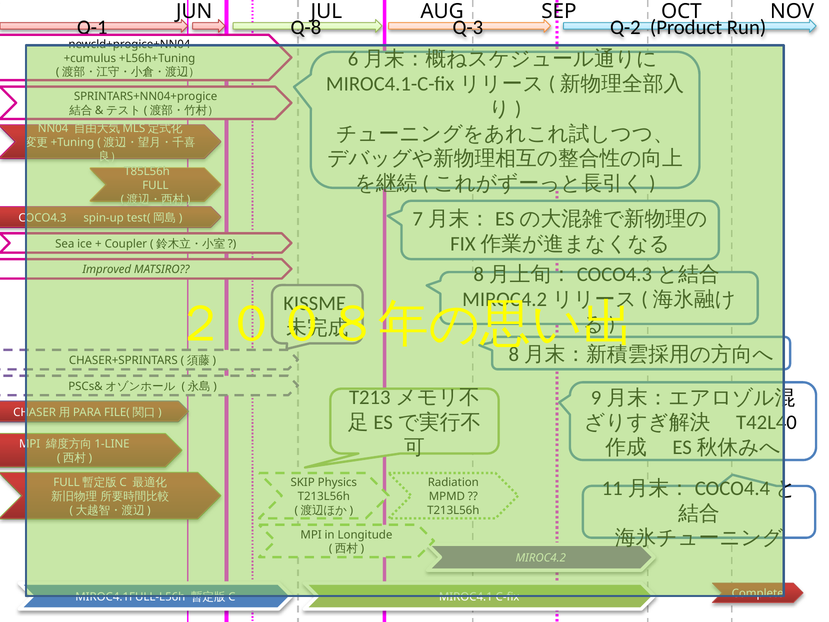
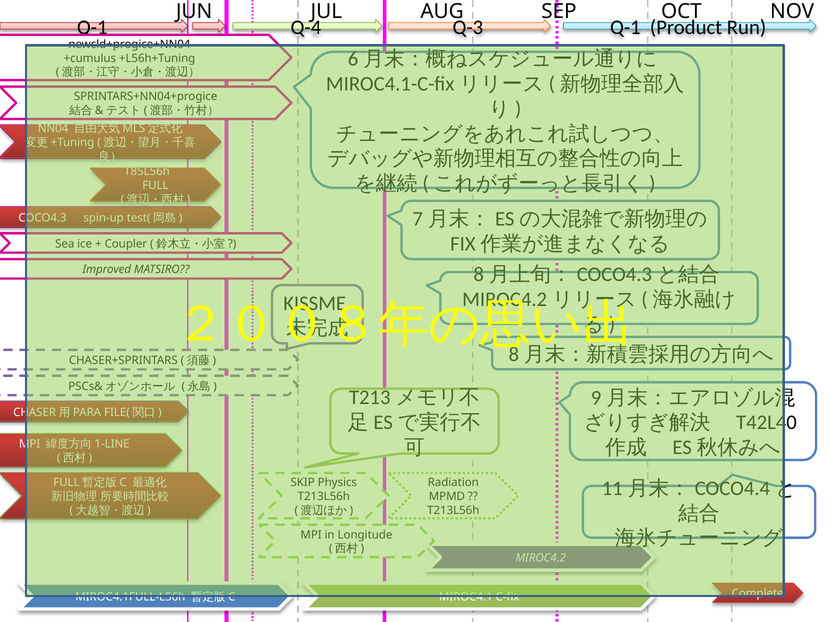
Q-8: Q-8 -> Q-4
Q-3 Q-2: Q-2 -> Q-1
